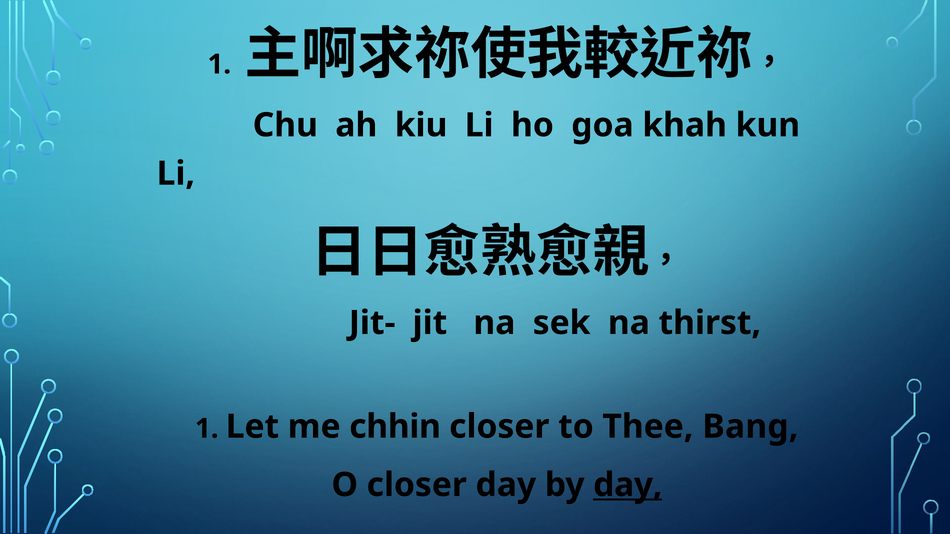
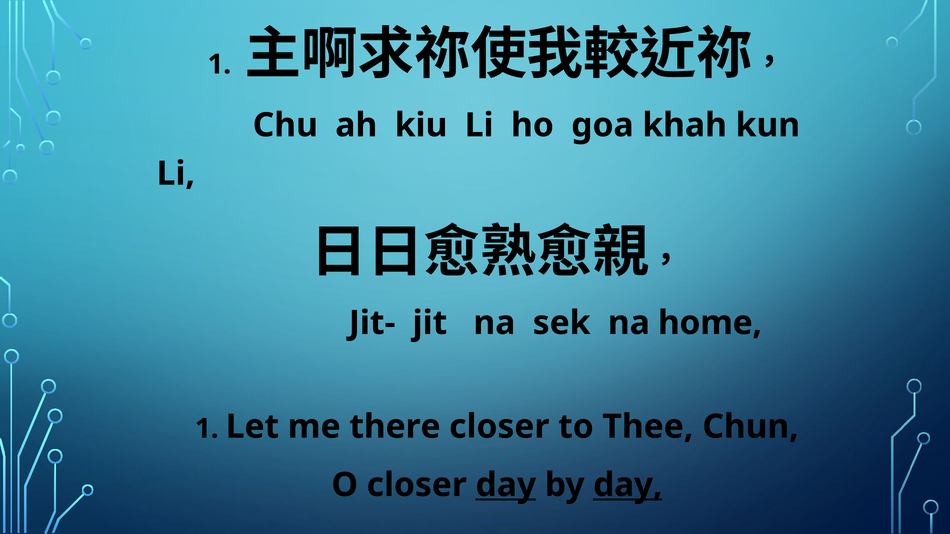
thirst: thirst -> home
chhin: chhin -> there
Bang: Bang -> Chun
day at (506, 485) underline: none -> present
